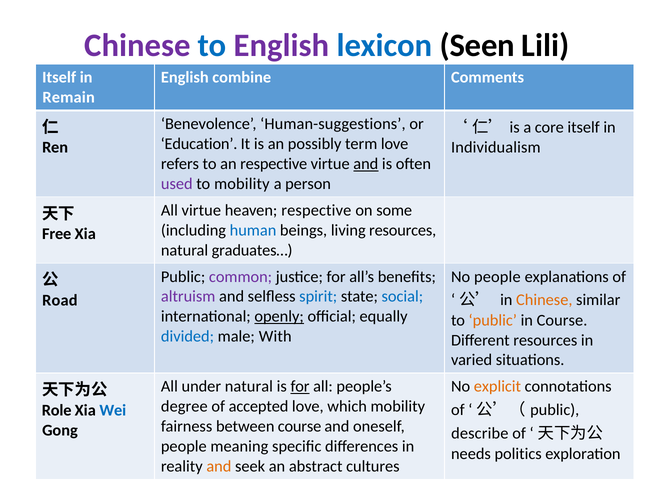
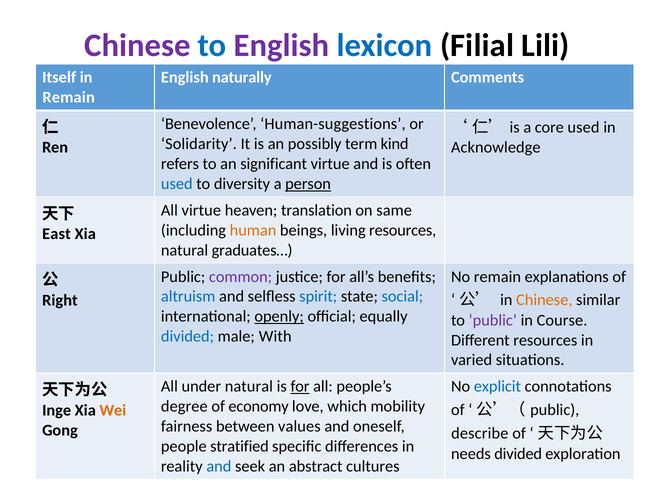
Seen: Seen -> Filial
combine: combine -> naturally
core itself: itself -> used
Education: Education -> Solidarity
term love: love -> kind
Individualism: Individualism -> Acknowledge
an respective: respective -> significant
and at (366, 164) underline: present -> none
used at (177, 184) colour: purple -> blue
to mobility: mobility -> diversity
person underline: none -> present
heaven respective: respective -> translation
some: some -> same
human colour: blue -> orange
Free: Free -> East
No people: people -> remain
altruism colour: purple -> blue
Road: Road -> Right
public at (493, 321) colour: orange -> purple
explicit colour: orange -> blue
accepted: accepted -> economy
Role: Role -> Inge
Wei colour: blue -> orange
between course: course -> values
meaning: meaning -> stratified
politics at (518, 454): politics -> divided
and at (219, 467) colour: orange -> blue
